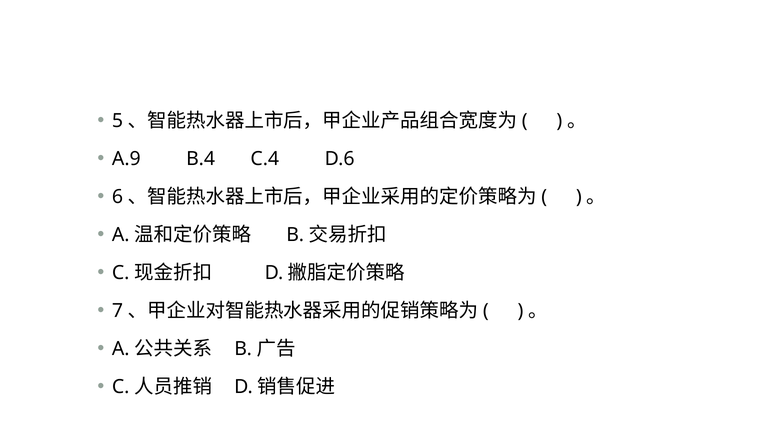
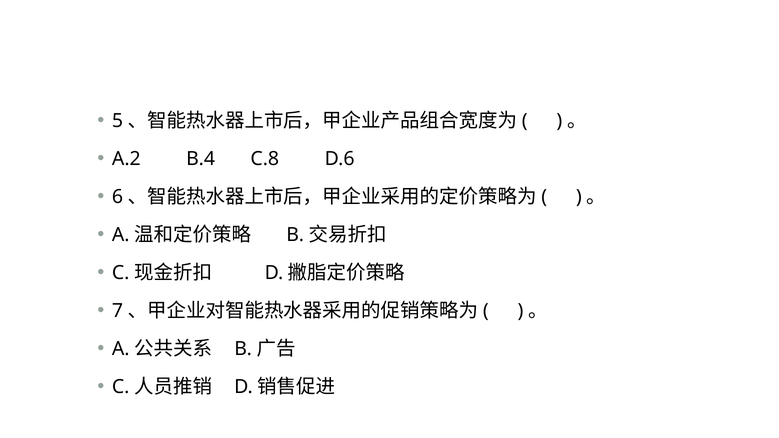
A.9: A.9 -> A.2
C.4: C.4 -> C.8
